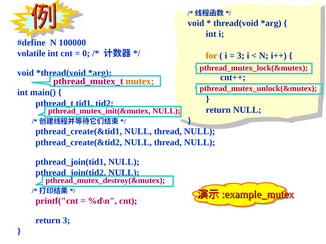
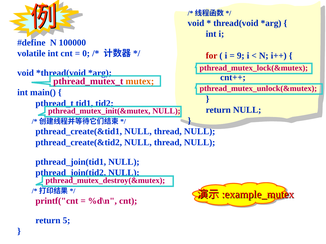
for colour: orange -> red
3 at (241, 56): 3 -> 9
return 3: 3 -> 5
